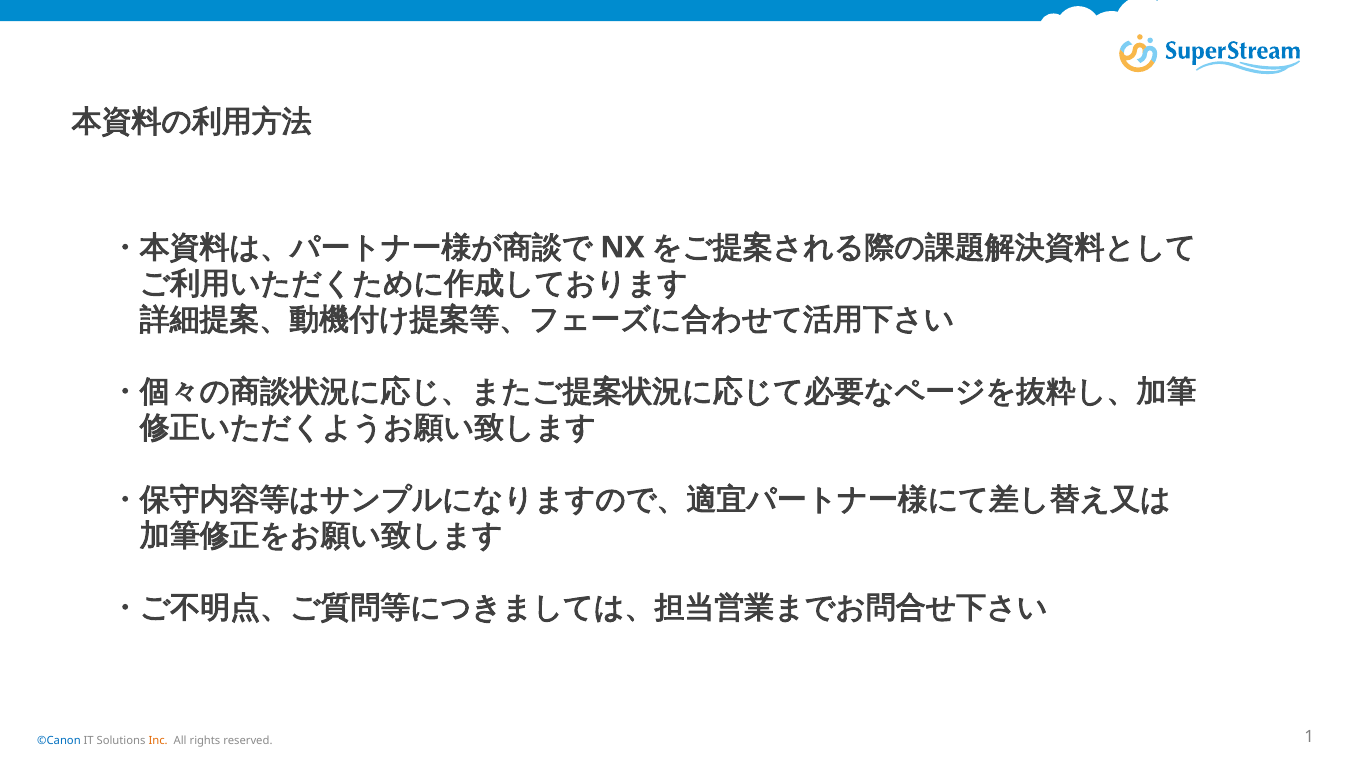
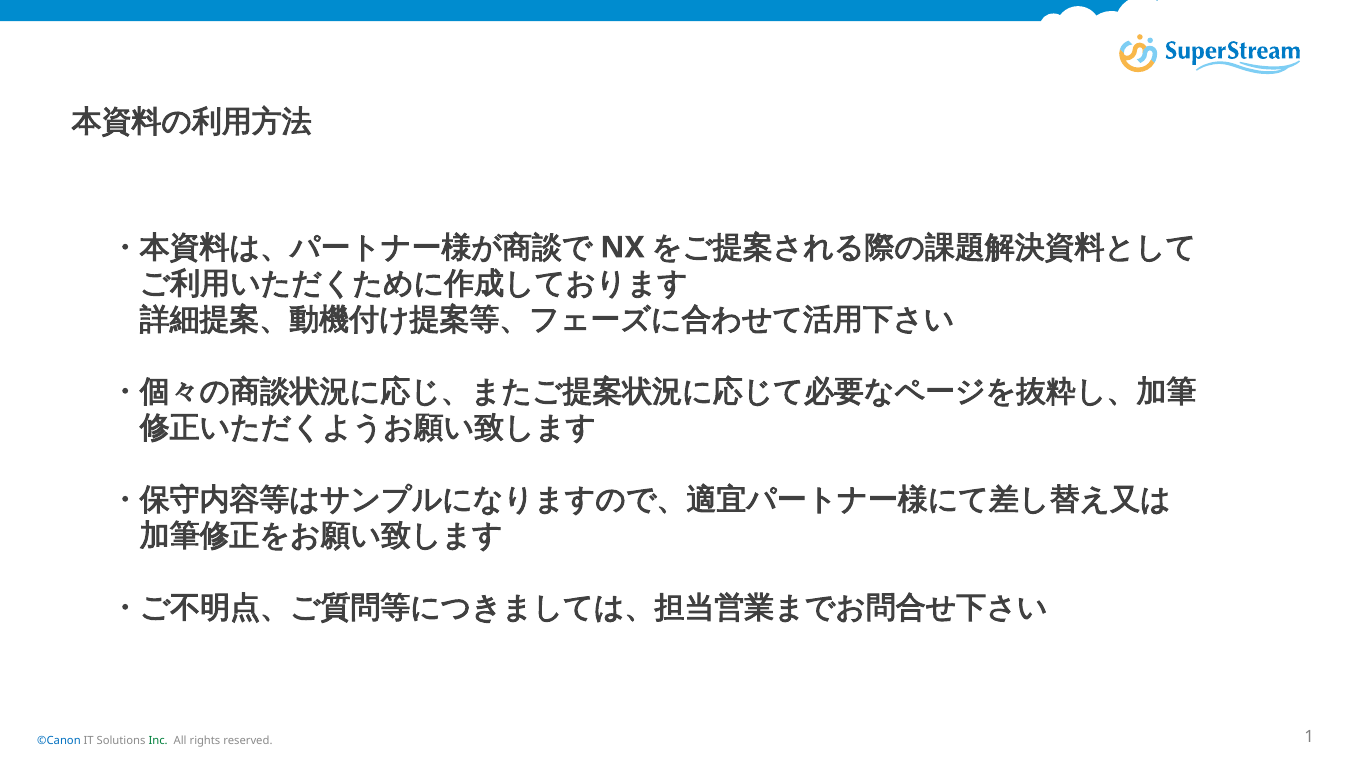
Inc colour: orange -> green
